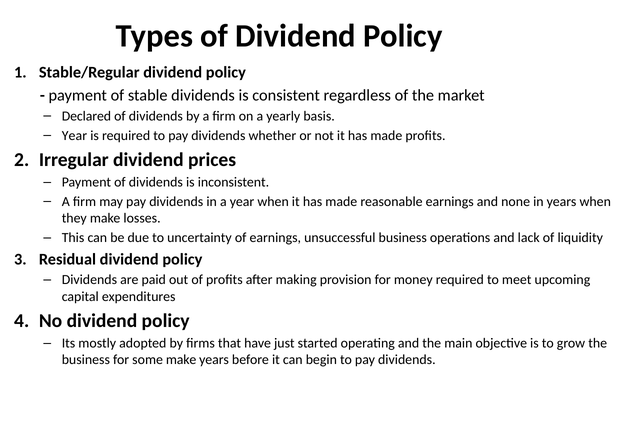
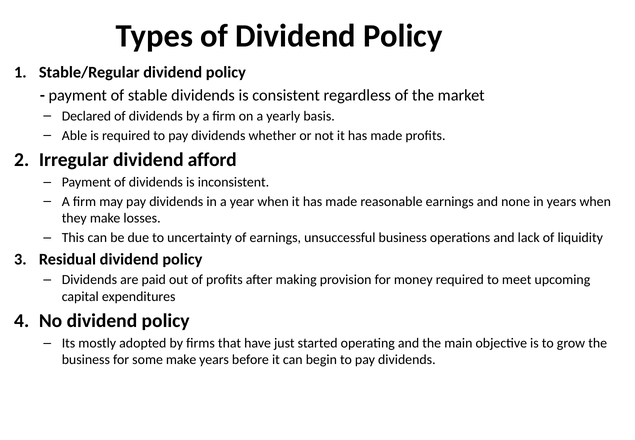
Year at (74, 135): Year -> Able
prices: prices -> afford
